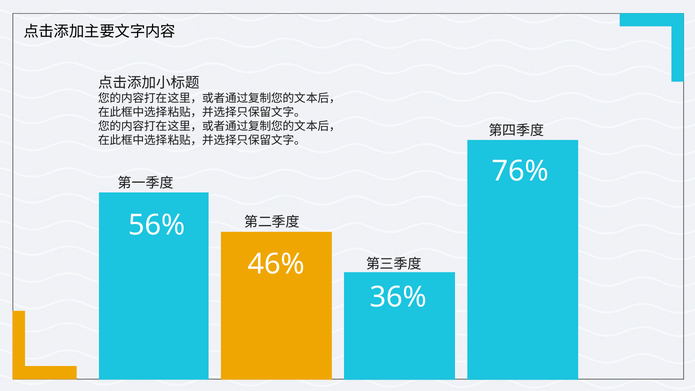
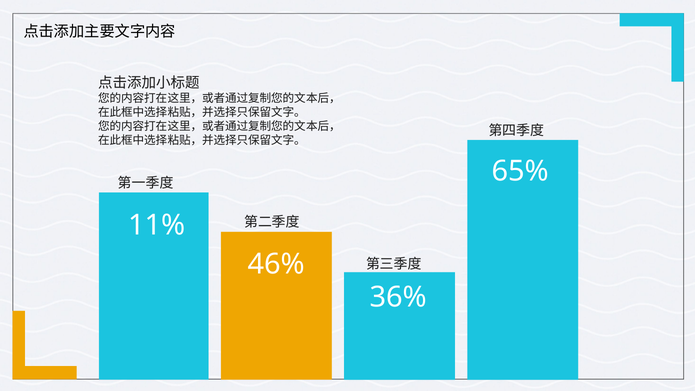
76%: 76% -> 65%
56%: 56% -> 11%
